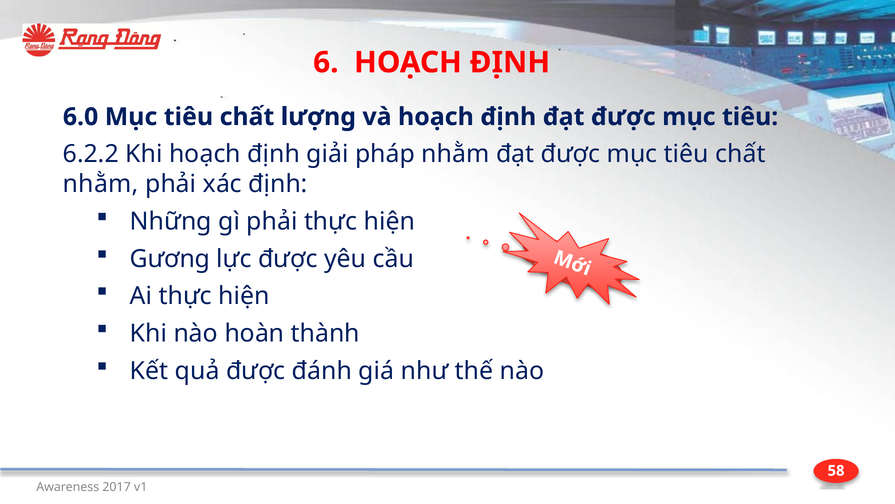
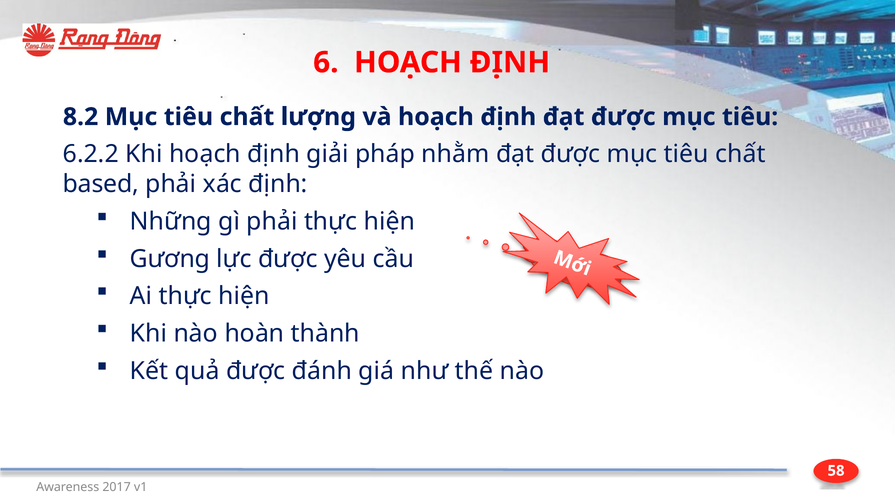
6.0: 6.0 -> 8.2
nhằm at (101, 184): nhằm -> based
